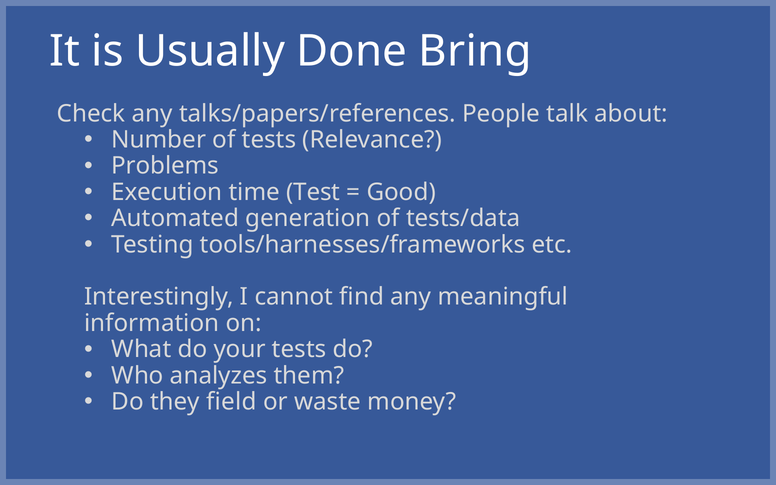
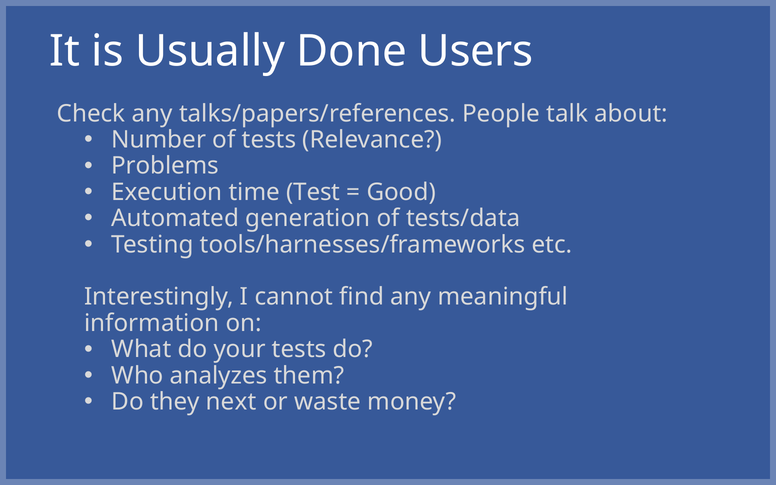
Bring: Bring -> Users
field: field -> next
